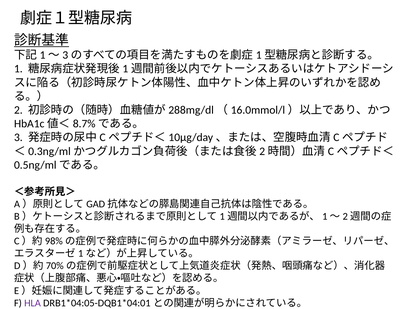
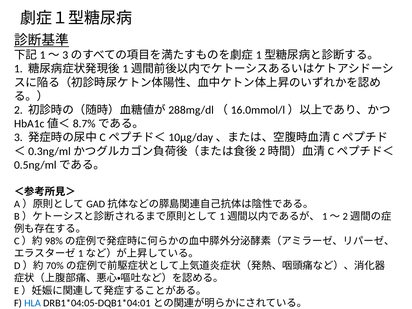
HLA colour: purple -> blue
